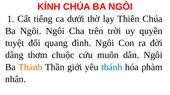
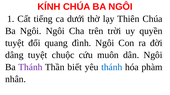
dâng thơm: thơm -> tuyệt
Thánh at (30, 67) colour: orange -> purple
giới: giới -> biết
